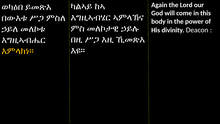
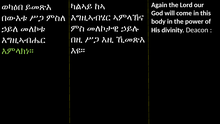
እምላክነ። colour: yellow -> light green
